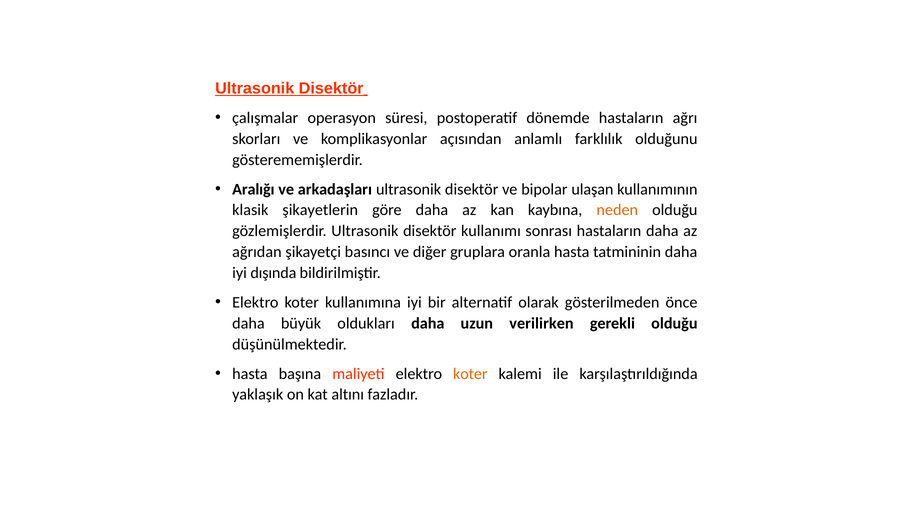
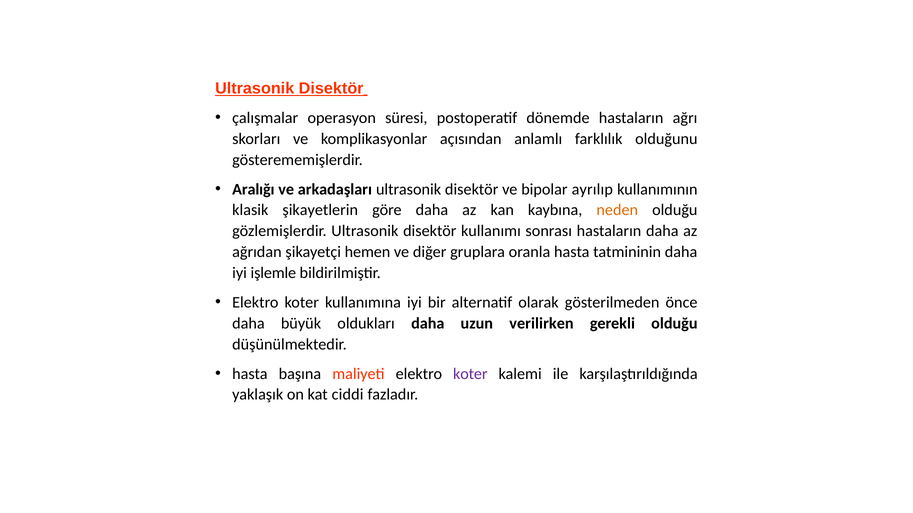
ulaşan: ulaşan -> ayrılıp
basıncı: basıncı -> hemen
dışında: dışında -> işlemle
koter at (470, 374) colour: orange -> purple
altını: altını -> ciddi
